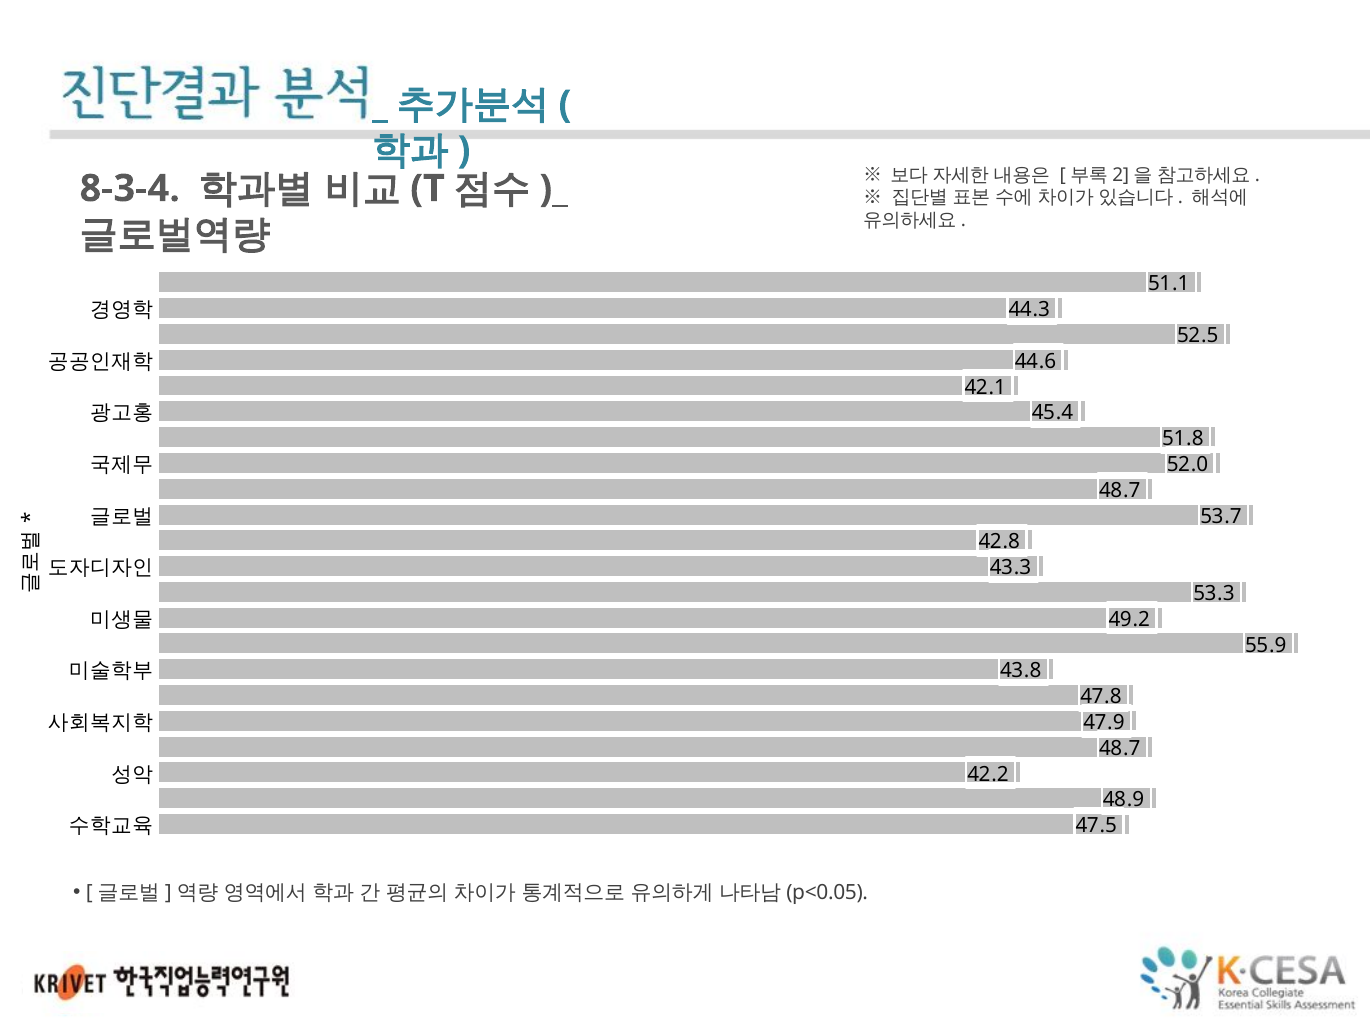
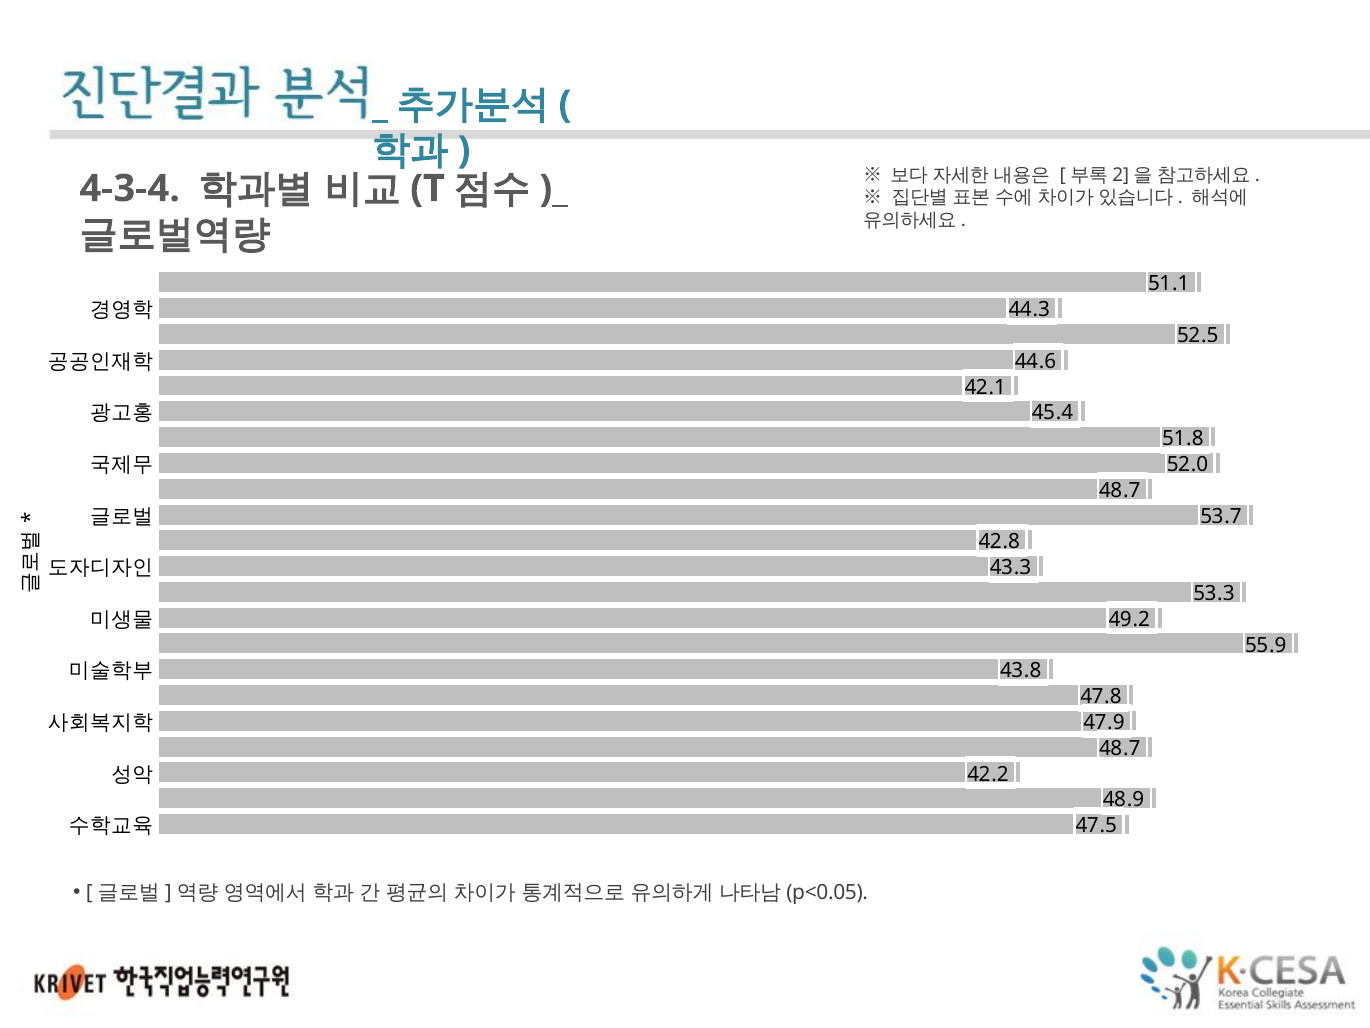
8-3-4: 8-3-4 -> 4-3-4
